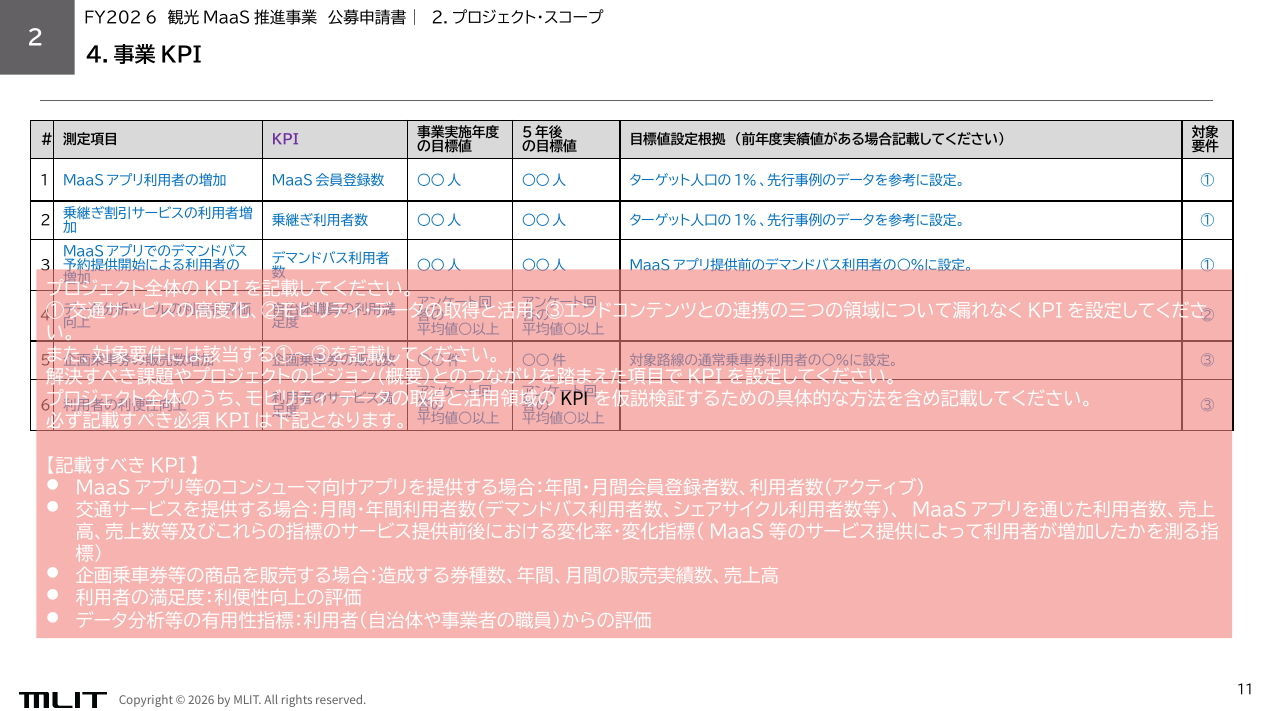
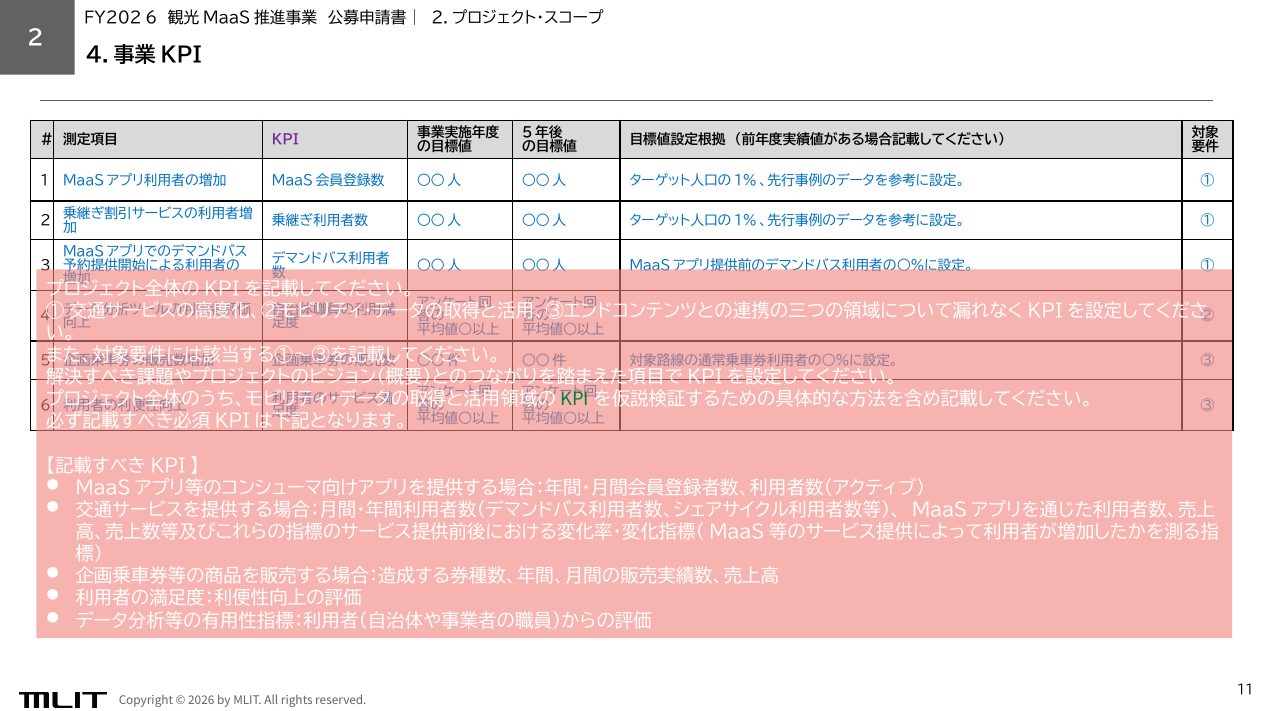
KPI at (575, 399) colour: black -> green
